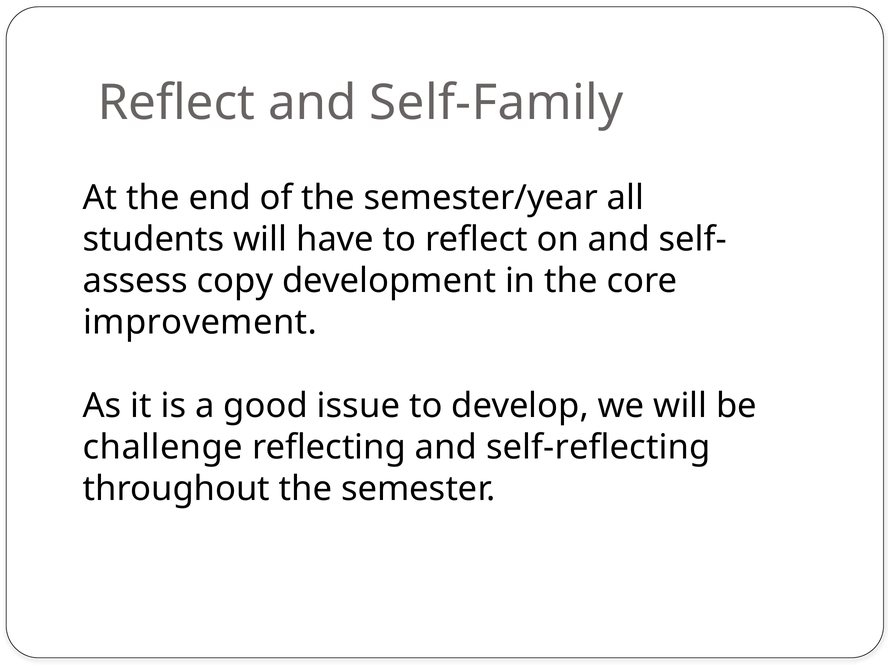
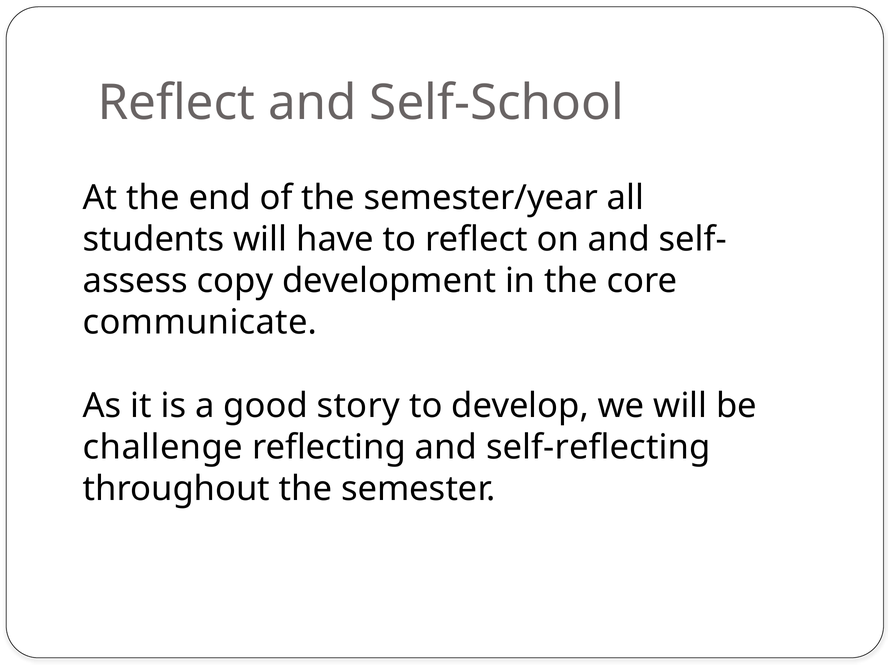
Self-Family: Self-Family -> Self-School
improvement: improvement -> communicate
issue: issue -> story
